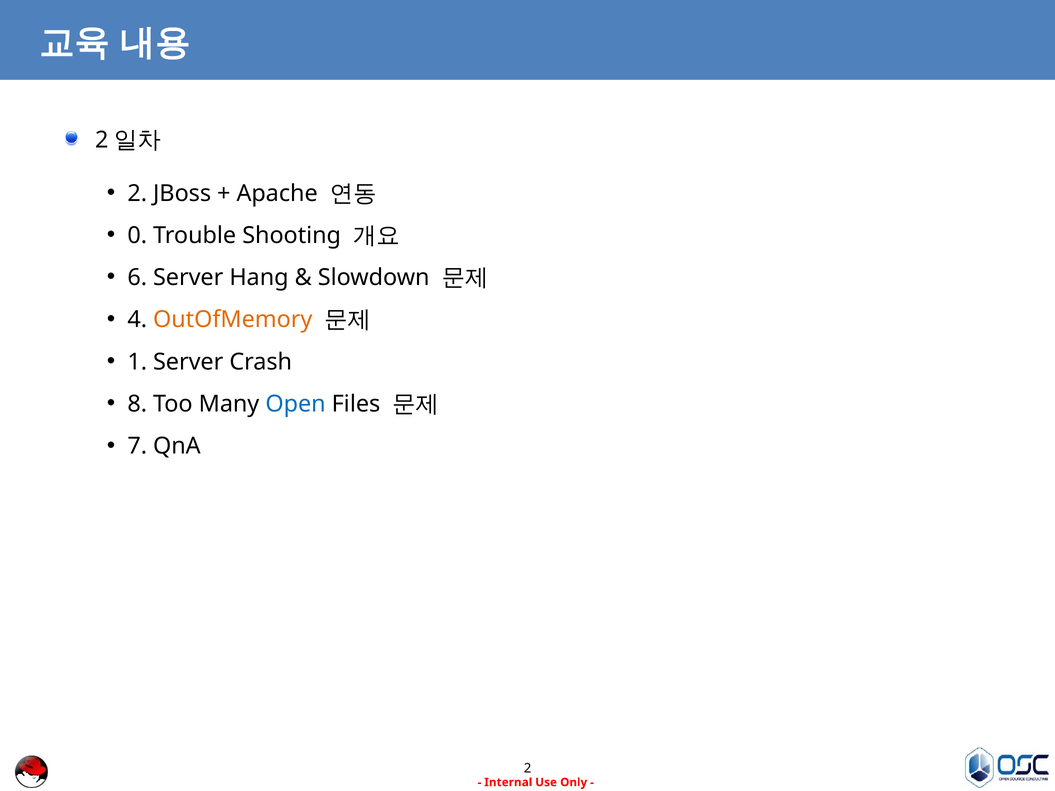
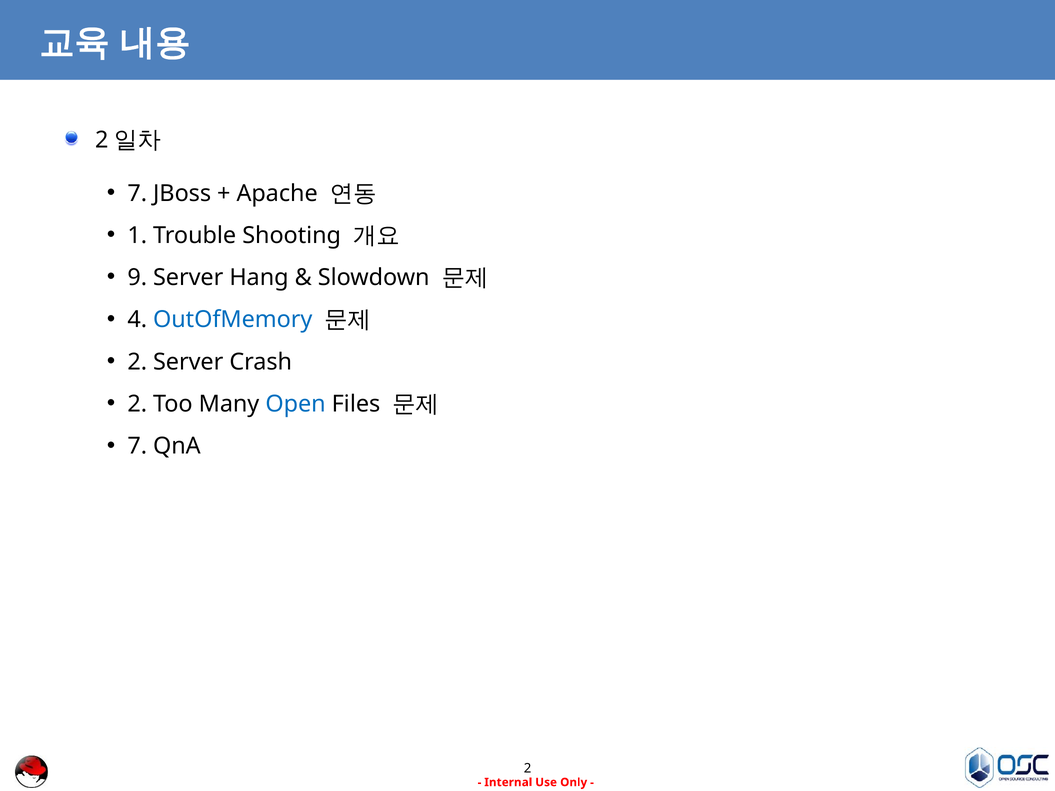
2 at (137, 193): 2 -> 7
0: 0 -> 1
6: 6 -> 9
OutOfMemory colour: orange -> blue
1 at (137, 362): 1 -> 2
8 at (137, 404): 8 -> 2
